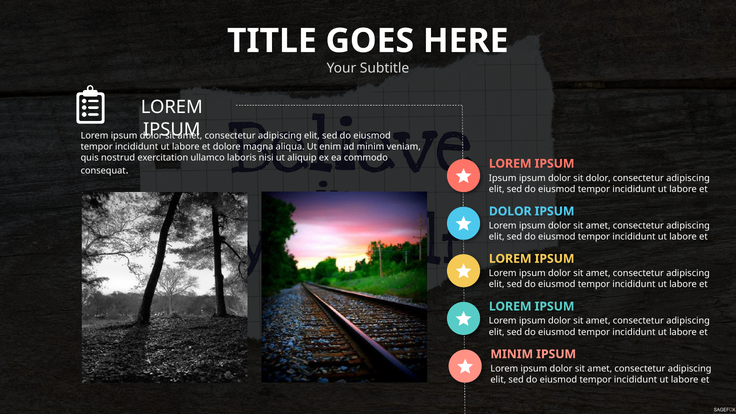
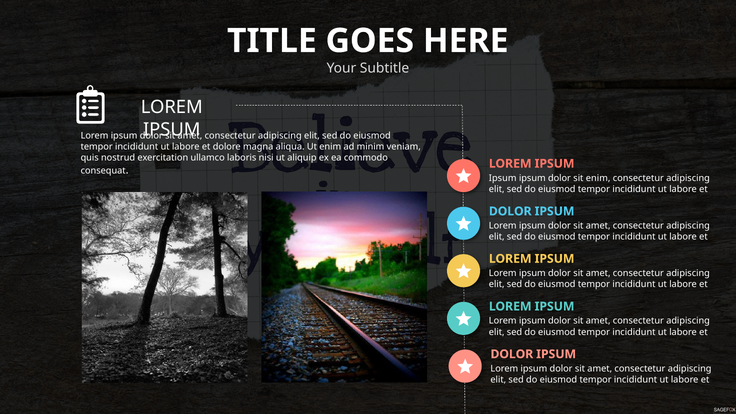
sit dolor: dolor -> enim
MINIM at (512, 354): MINIM -> DOLOR
